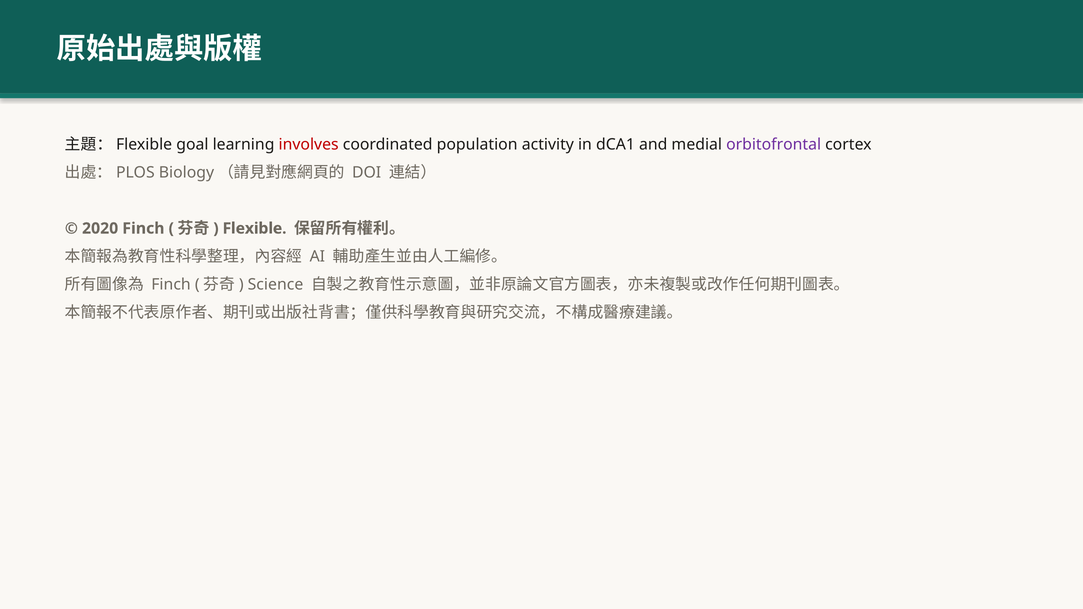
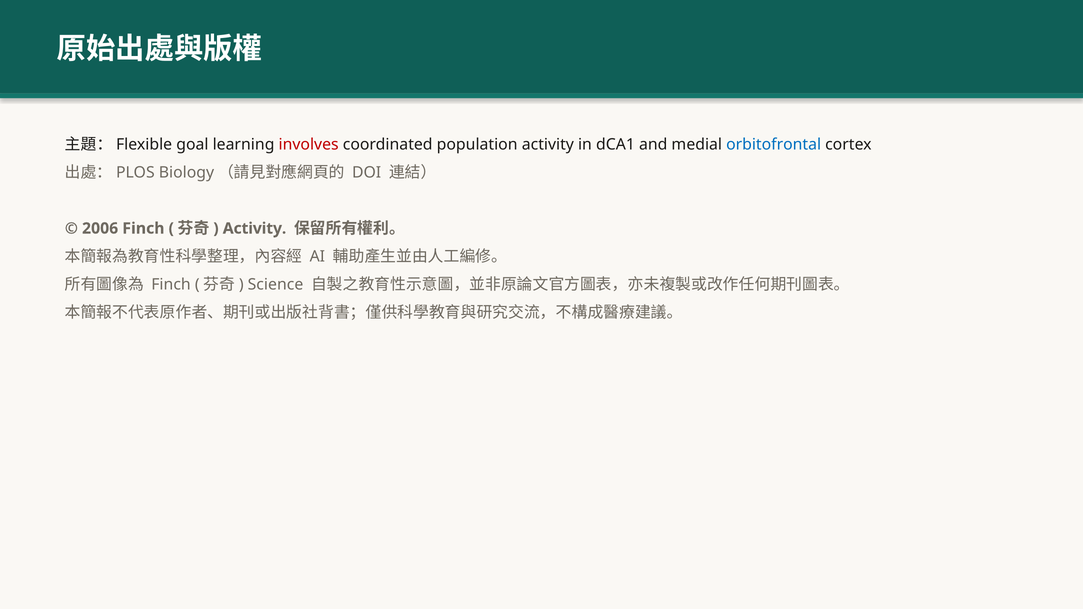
orbitofrontal colour: purple -> blue
2020: 2020 -> 2006
Flexible at (255, 228): Flexible -> Activity
